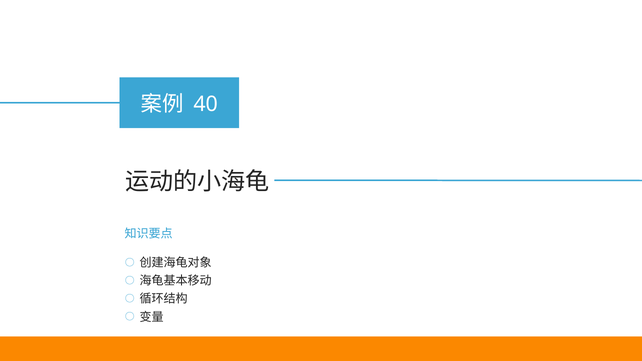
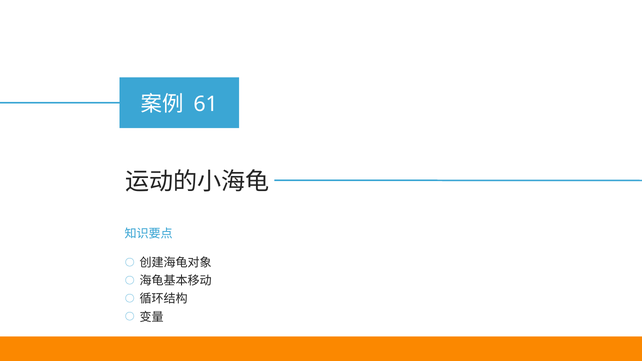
40: 40 -> 61
